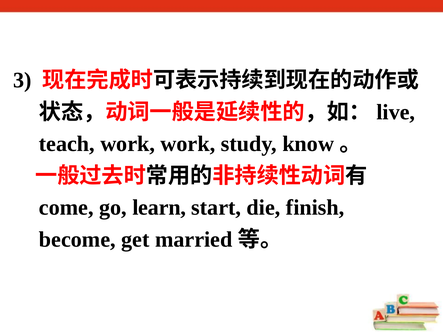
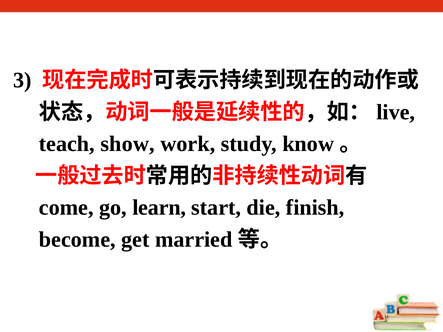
teach work: work -> show
